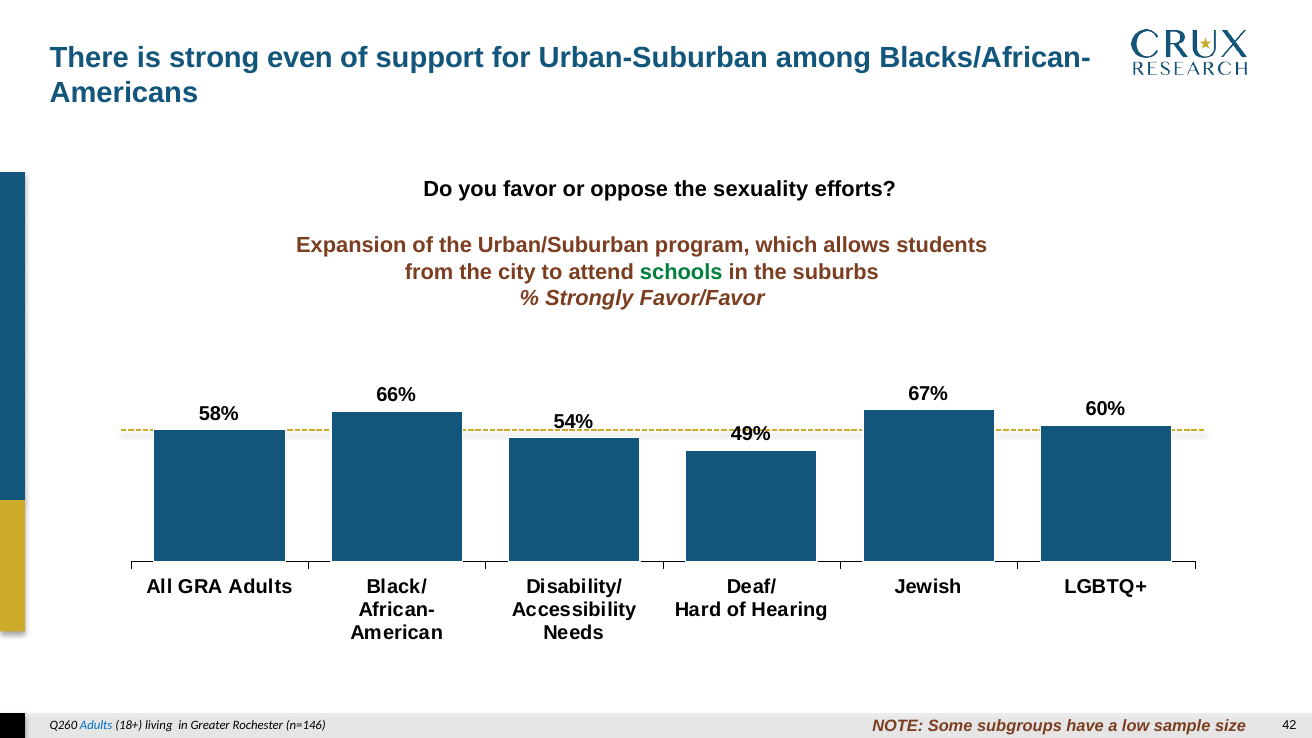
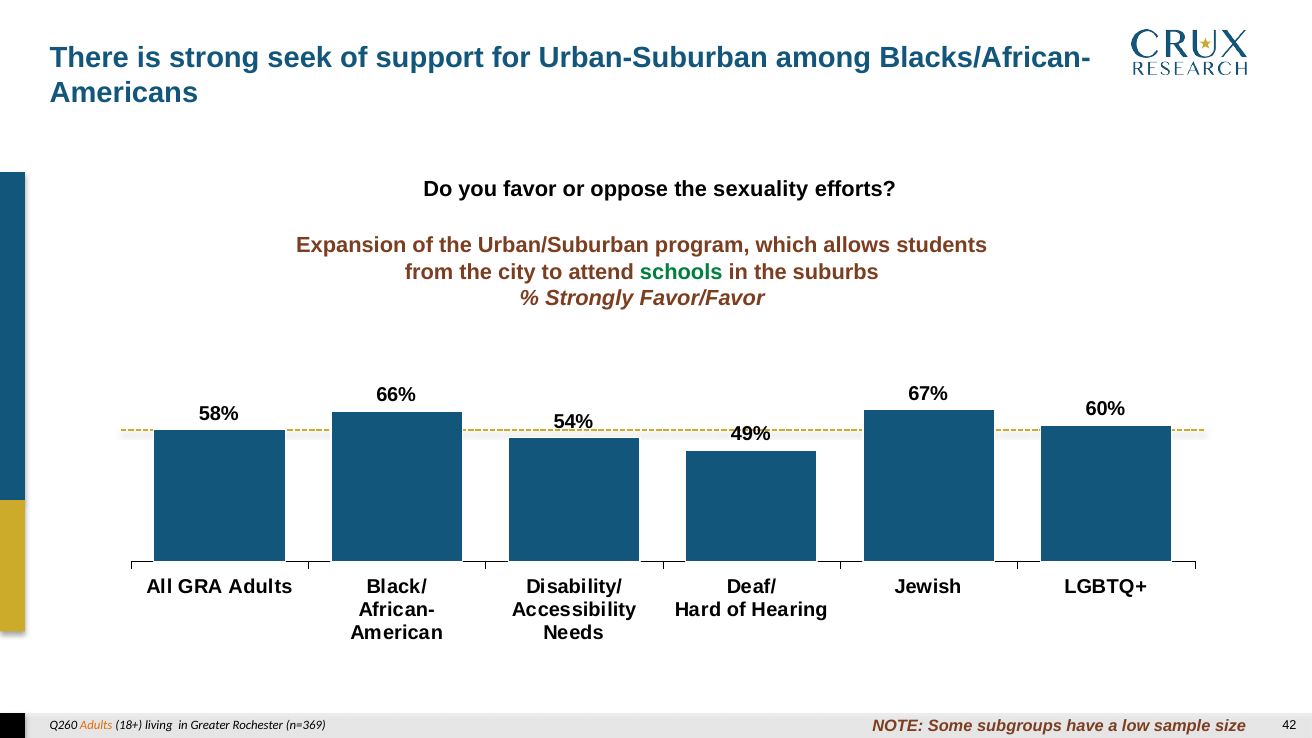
even: even -> seek
Adults at (96, 725) colour: blue -> orange
n=146: n=146 -> n=369
